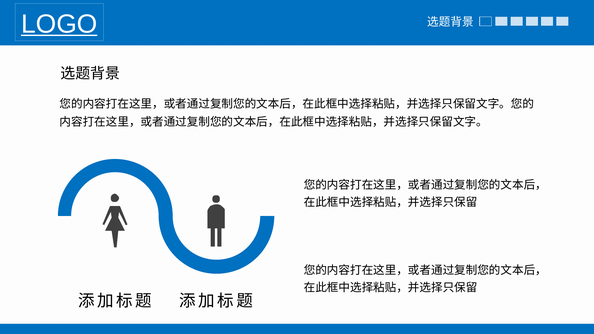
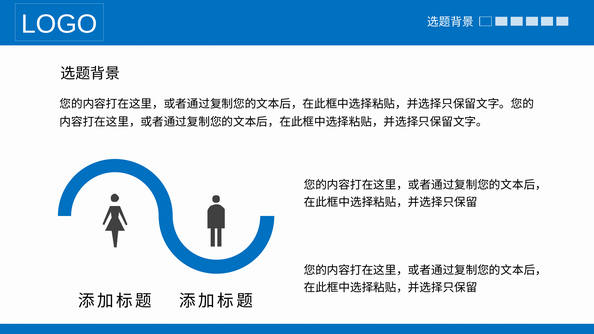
LOGO underline: present -> none
